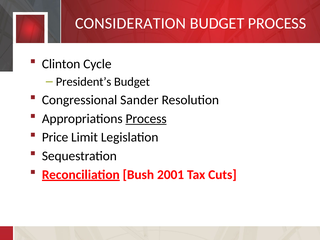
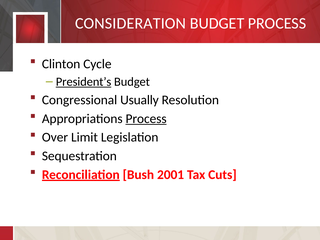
President’s underline: none -> present
Sander: Sander -> Usually
Price: Price -> Over
